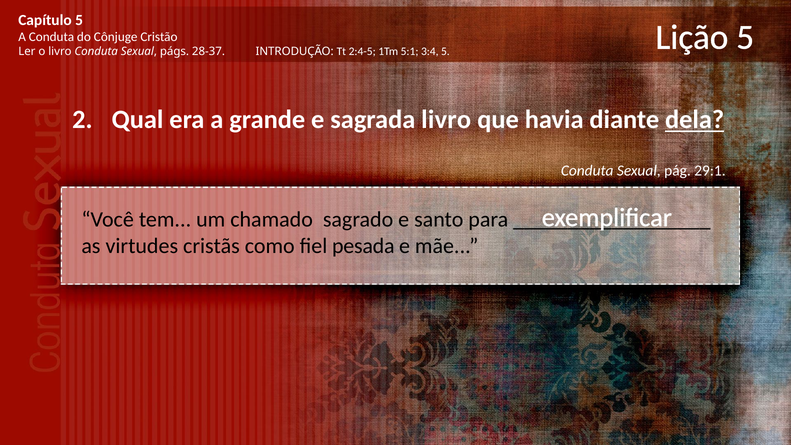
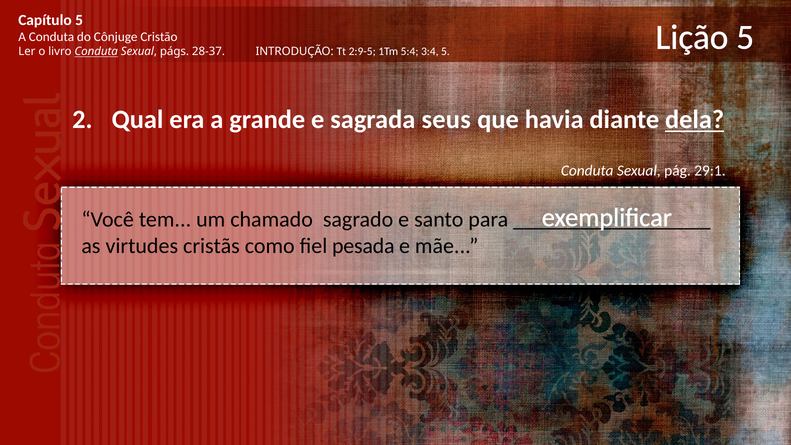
Conduta at (96, 52) underline: none -> present
2:4-5: 2:4-5 -> 2:9-5
5:1: 5:1 -> 5:4
sagrada livro: livro -> seus
